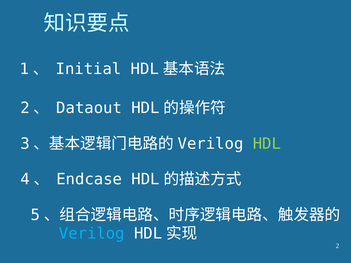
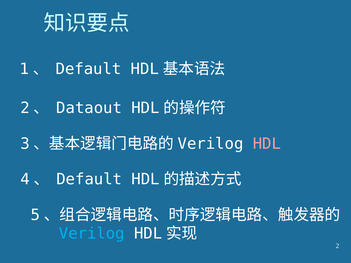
1、 Initial: Initial -> Default
HDL colour: light green -> pink
4、 Endcase: Endcase -> Default
